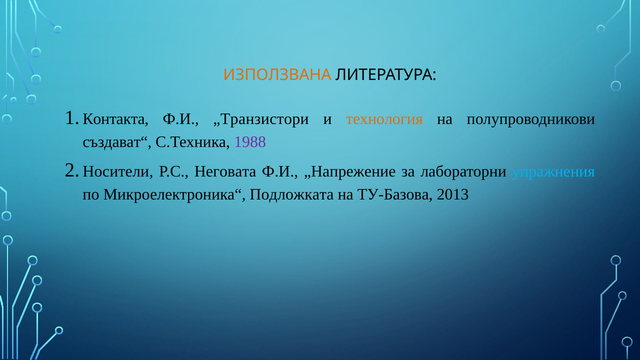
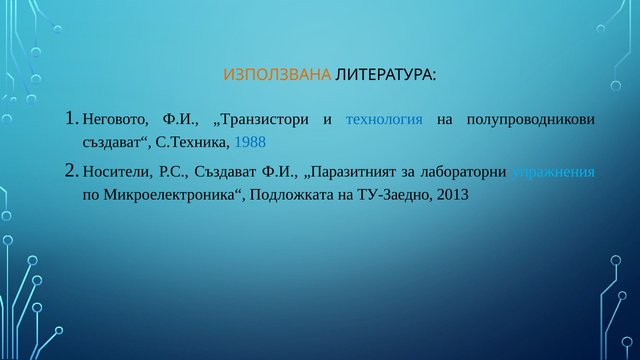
Контакта: Контакта -> Неговото
технология colour: orange -> blue
1988 colour: purple -> blue
Неговата: Неговата -> Създават
„Напрежение: „Напрежение -> „Паразитният
ТУ-Базова: ТУ-Базова -> ТУ-Заедно
